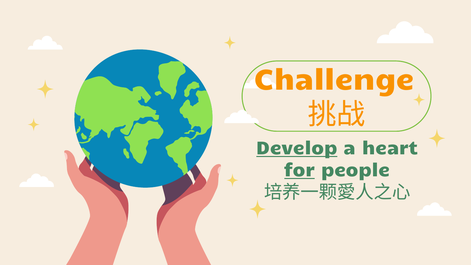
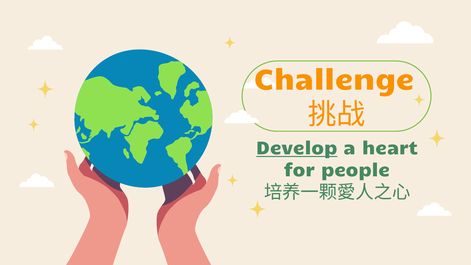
for underline: present -> none
